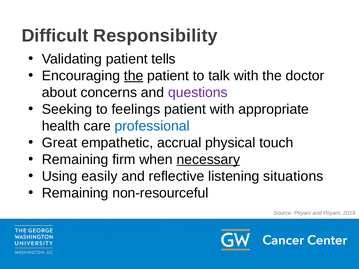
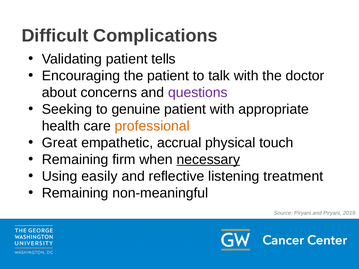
Responsibility: Responsibility -> Complications
the at (134, 76) underline: present -> none
feelings: feelings -> genuine
professional colour: blue -> orange
situations: situations -> treatment
non-resourceful: non-resourceful -> non-meaningful
